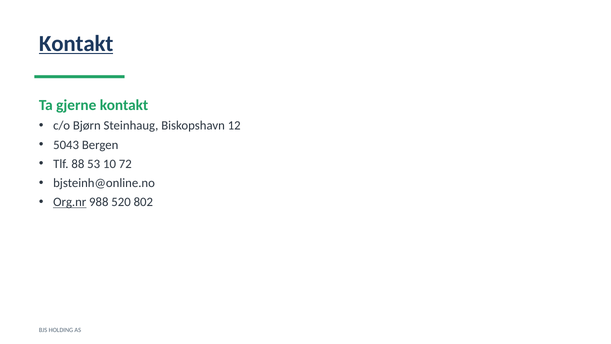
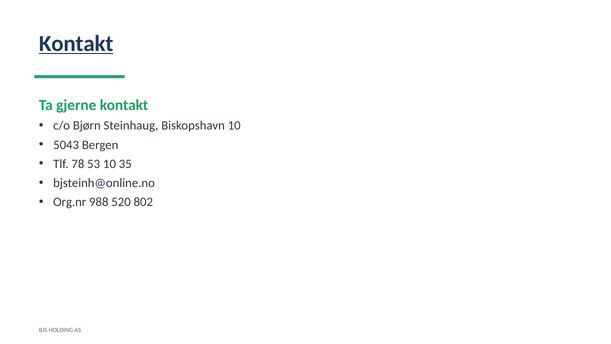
Biskopshavn 12: 12 -> 10
88: 88 -> 78
72: 72 -> 35
Org.nr underline: present -> none
